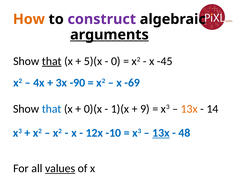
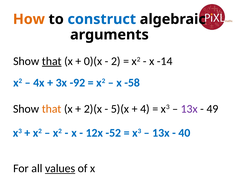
construct colour: purple -> blue
arguments underline: present -> none
5)(x: 5)(x -> 0)(x
0: 0 -> 2
-45: -45 -> -14
-90: -90 -> -92
-69: -69 -> -58
that at (52, 109) colour: blue -> orange
0)(x: 0)(x -> 2)(x
1)(x: 1)(x -> 5)(x
9: 9 -> 4
13x at (189, 109) colour: orange -> purple
14: 14 -> 49
-10: -10 -> -52
13x at (161, 133) underline: present -> none
48: 48 -> 40
